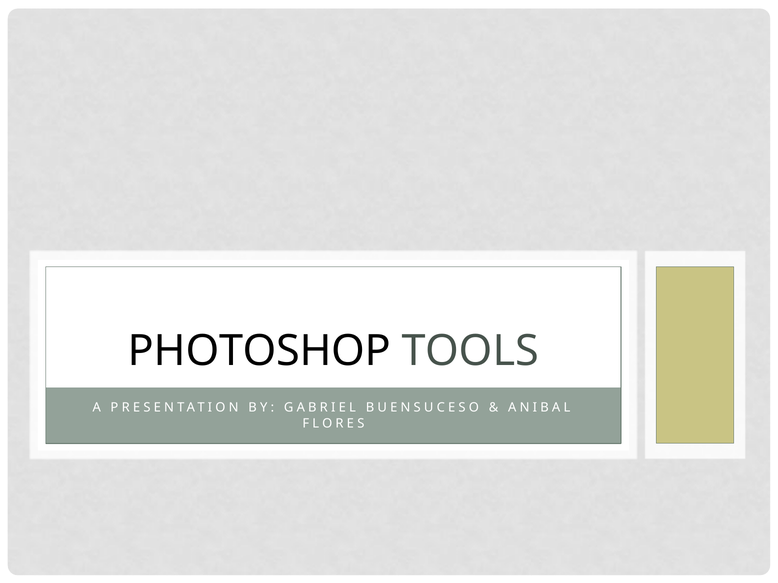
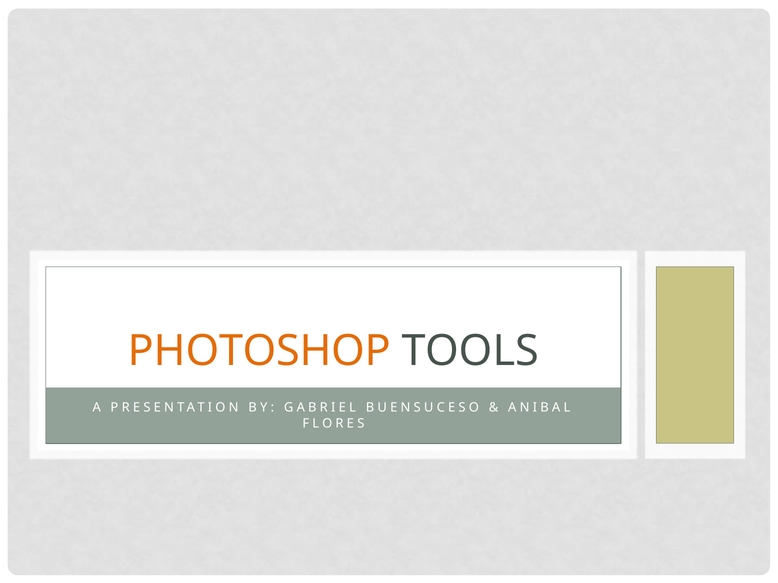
PHOTOSHOP colour: black -> orange
